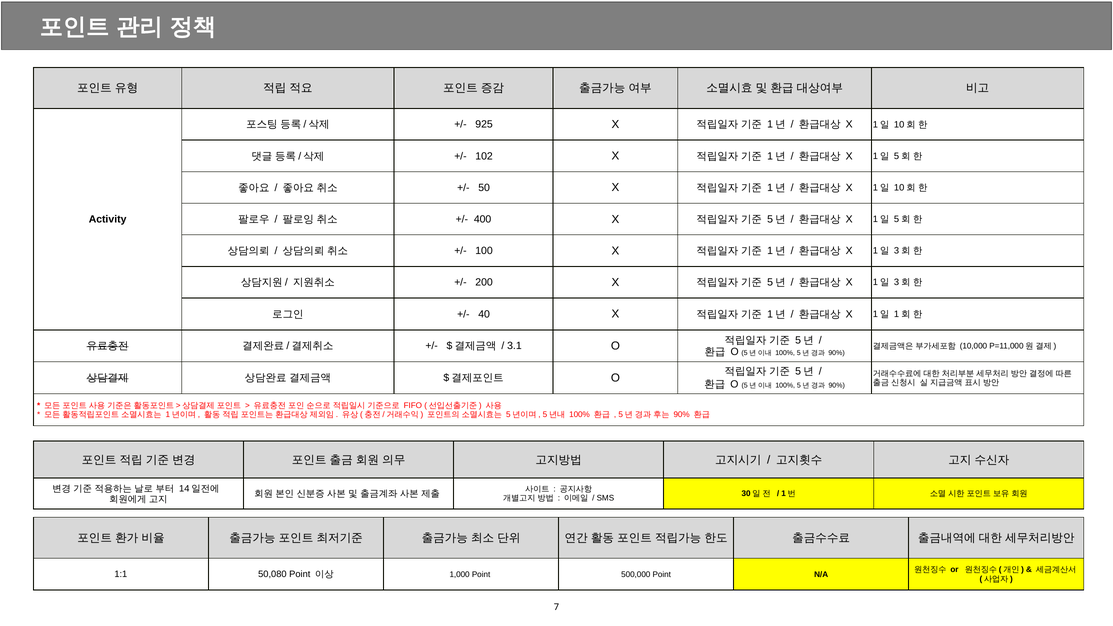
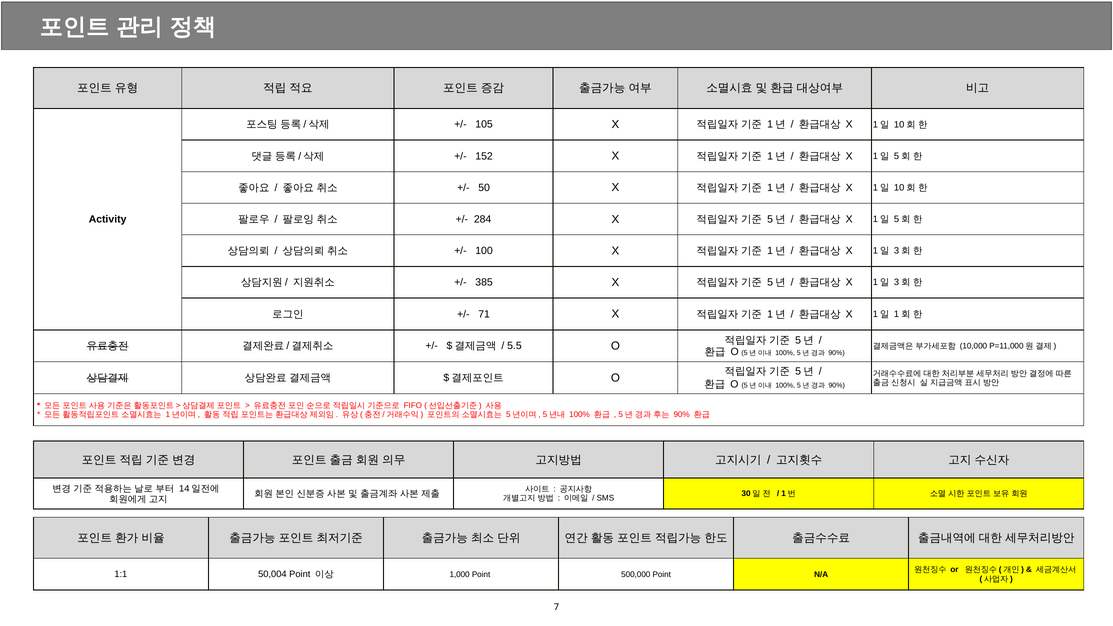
925: 925 -> 105
102: 102 -> 152
400: 400 -> 284
200: 200 -> 385
40: 40 -> 71
3.1: 3.1 -> 5.5
50,080: 50,080 -> 50,004
